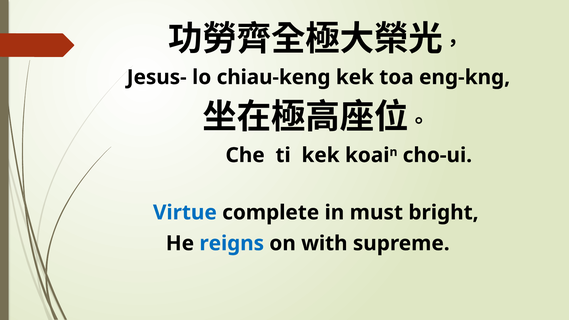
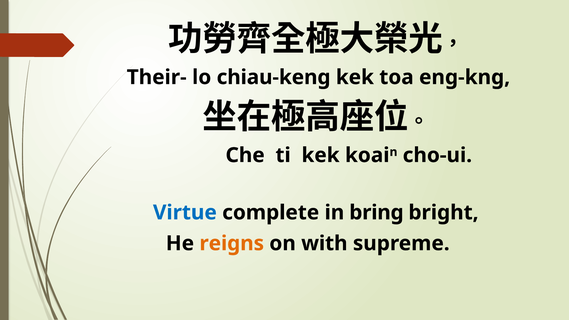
Jesus-: Jesus- -> Their-
must: must -> bring
reigns colour: blue -> orange
